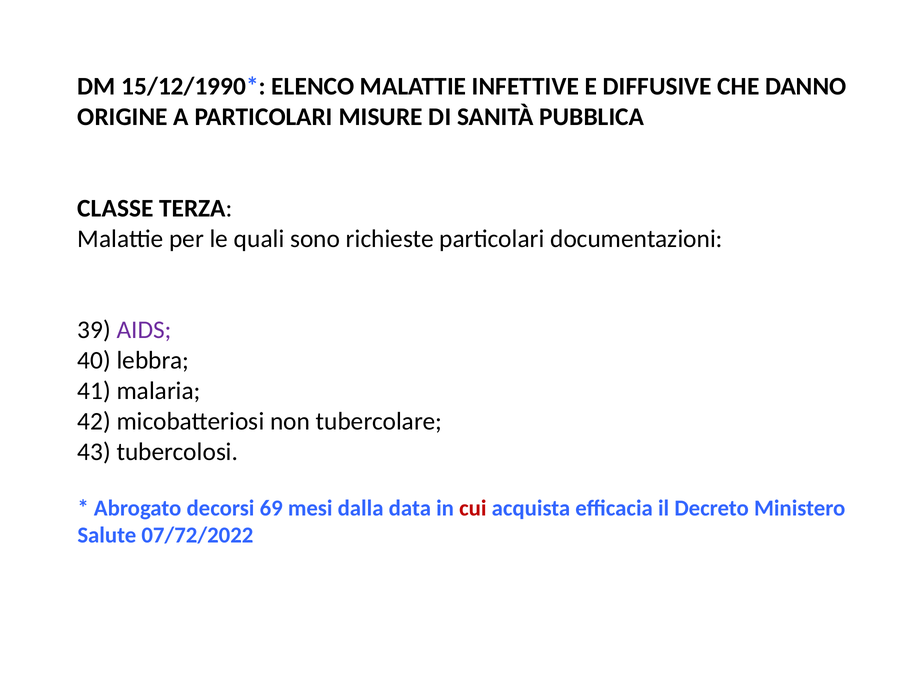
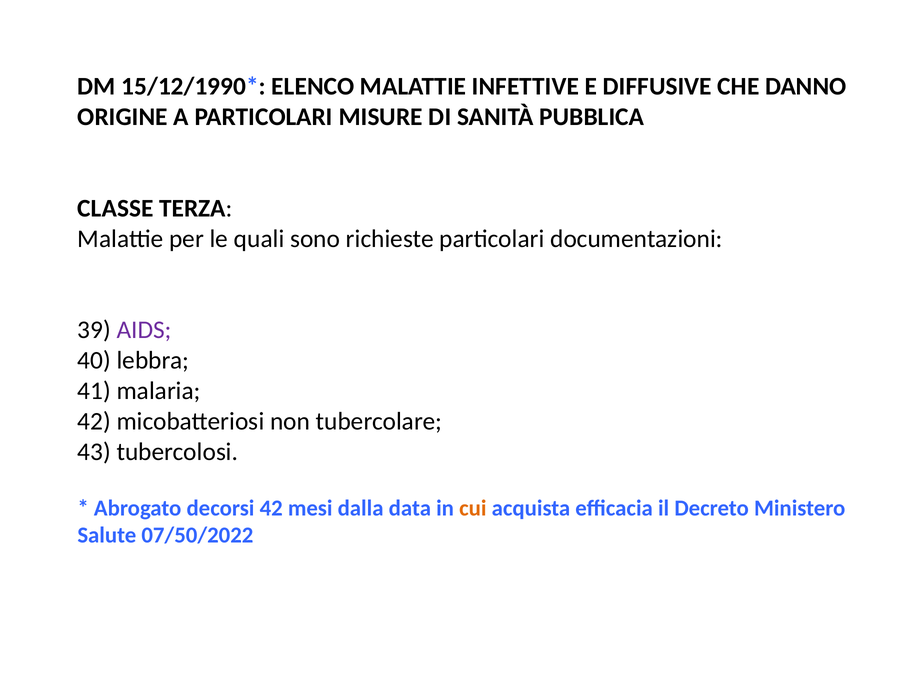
decorsi 69: 69 -> 42
cui colour: red -> orange
07/72/2022: 07/72/2022 -> 07/50/2022
